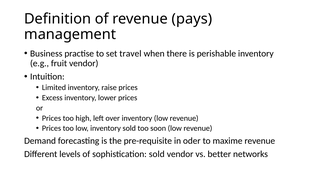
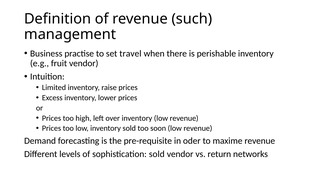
pays: pays -> such
better: better -> return
